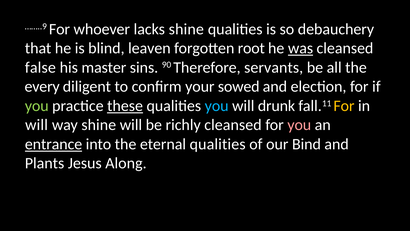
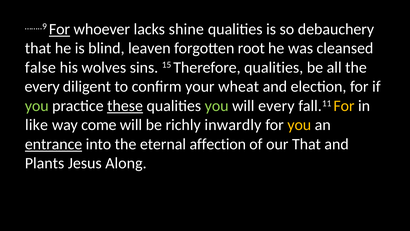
For at (59, 29) underline: none -> present
was underline: present -> none
master: master -> wolves
90: 90 -> 15
Therefore servants: servants -> qualities
sowed: sowed -> wheat
you at (217, 106) colour: light blue -> light green
will drunk: drunk -> every
will at (37, 125): will -> like
way shine: shine -> come
richly cleansed: cleansed -> inwardly
you at (299, 125) colour: pink -> yellow
eternal qualities: qualities -> affection
our Bind: Bind -> That
